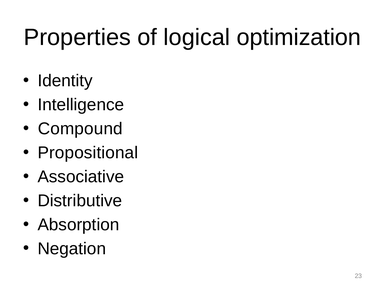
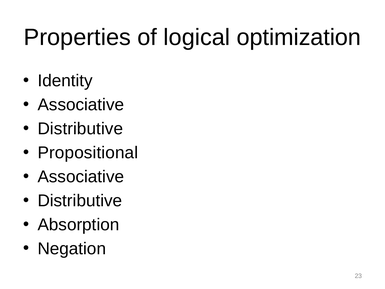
Intelligence at (81, 105): Intelligence -> Associative
Compound at (80, 129): Compound -> Distributive
